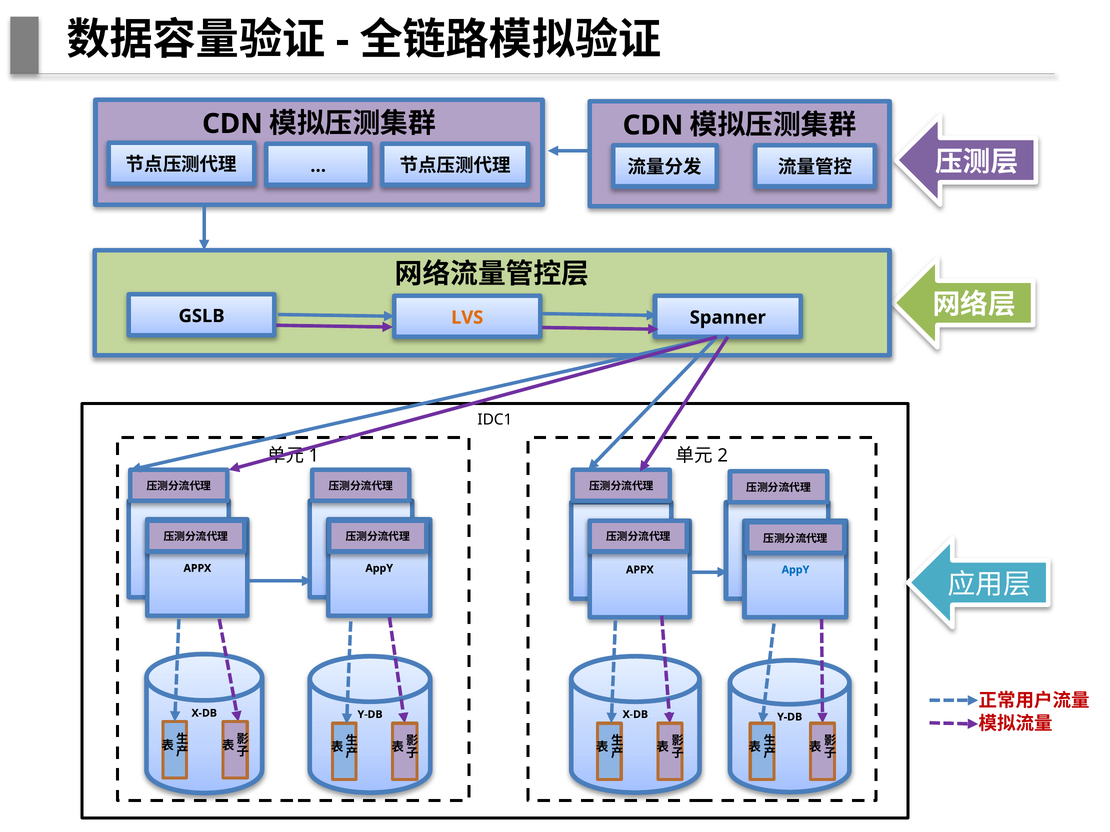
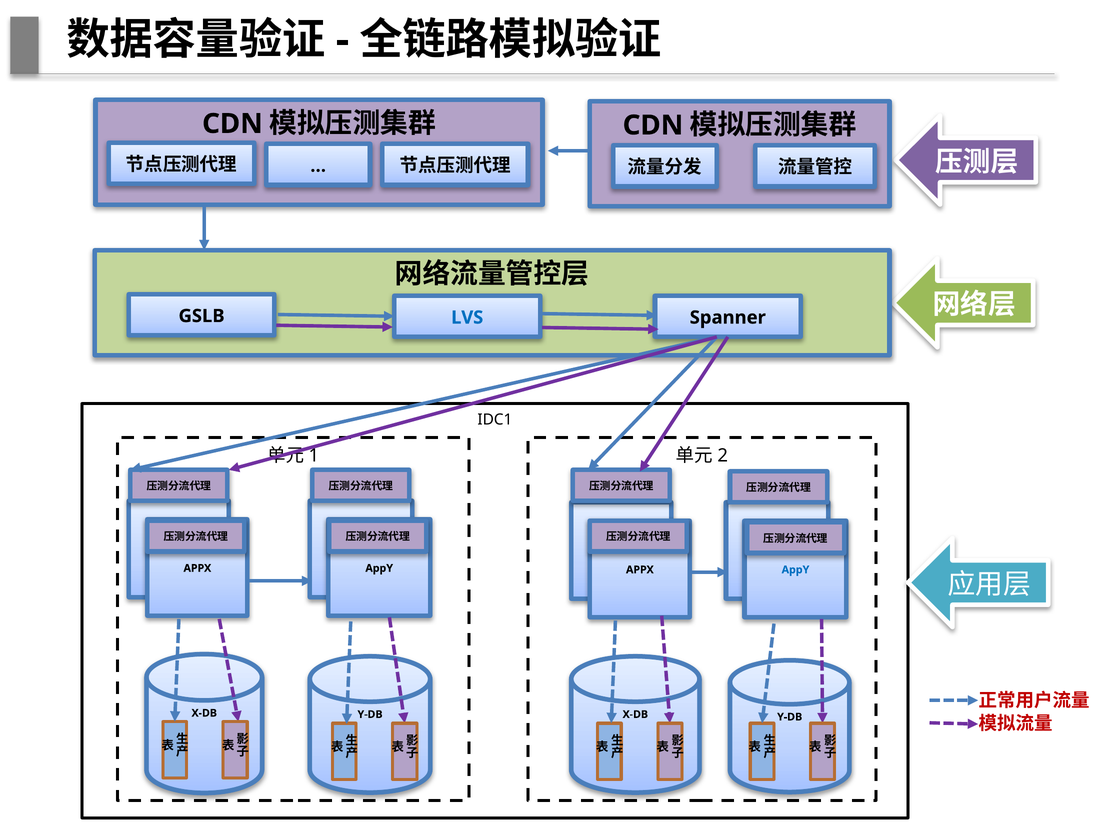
LVS colour: orange -> blue
